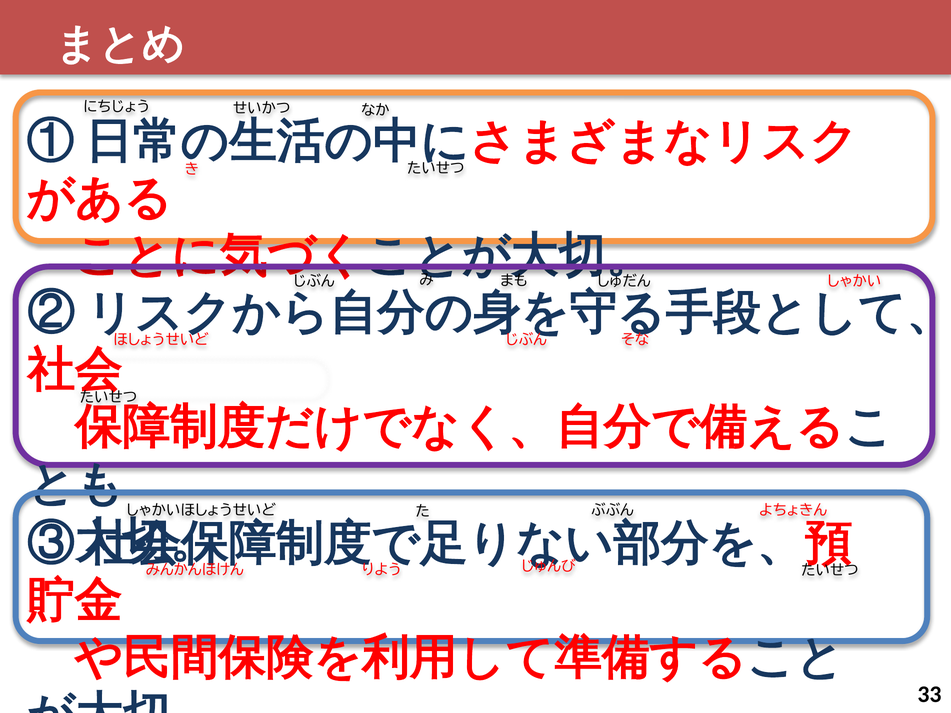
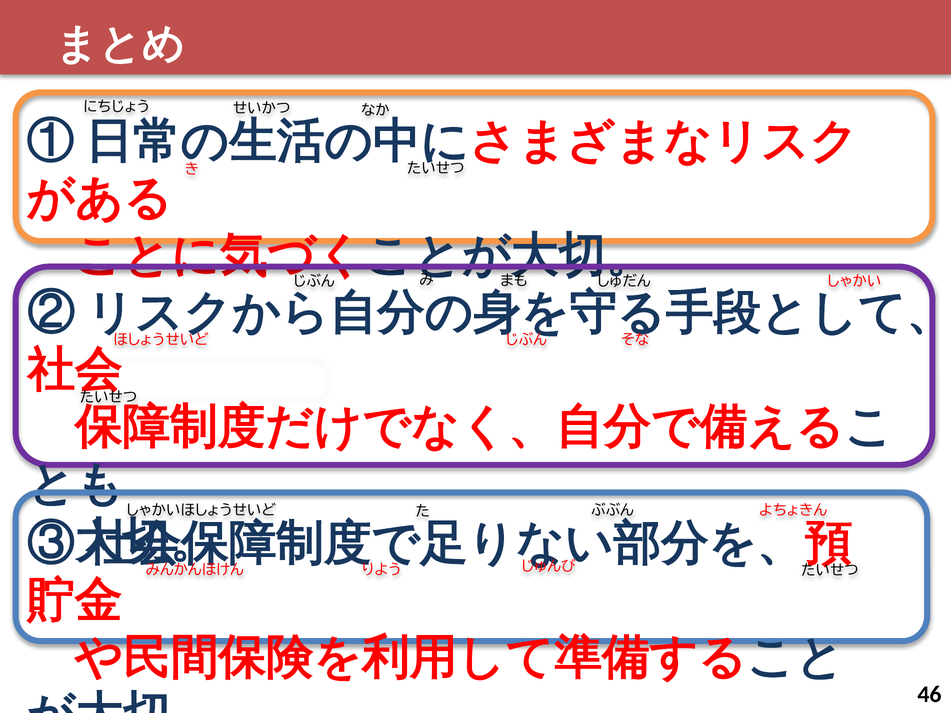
33: 33 -> 46
